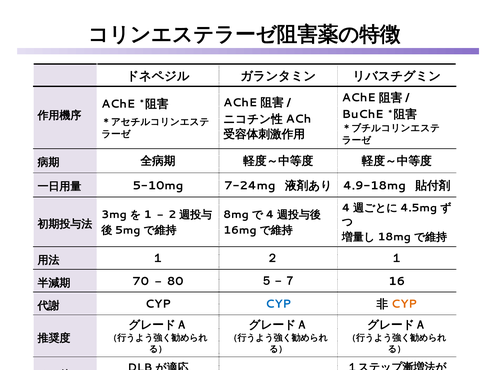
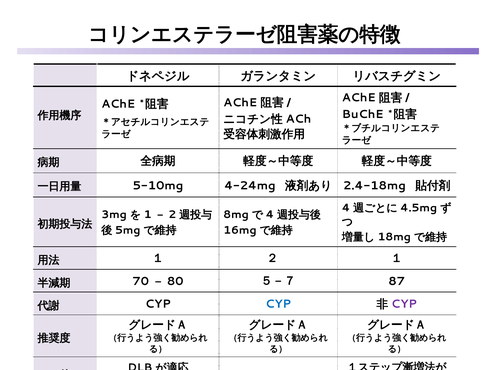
7-24mg: 7-24mg -> 4-24mg
4.9-18mg: 4.9-18mg -> 2.4-18mg
16: 16 -> 87
CYP at (404, 304) colour: orange -> purple
